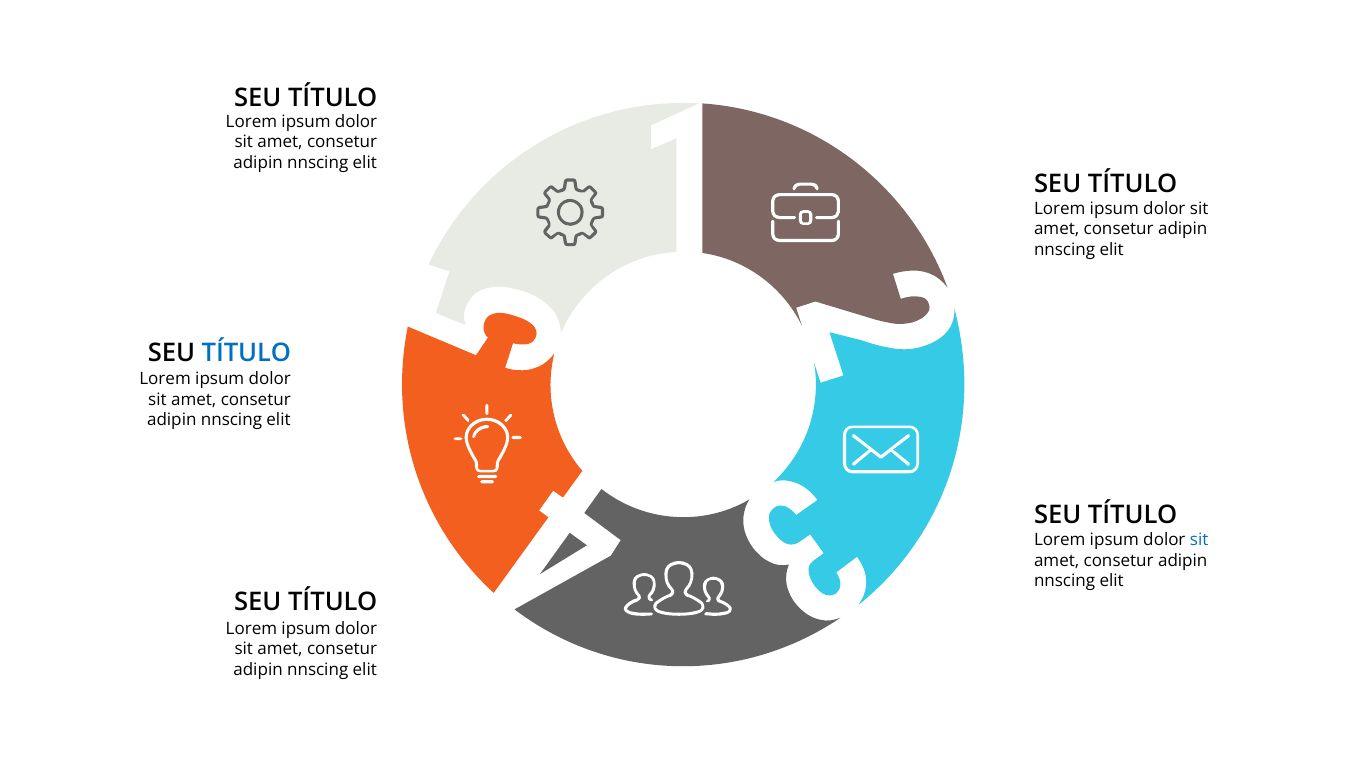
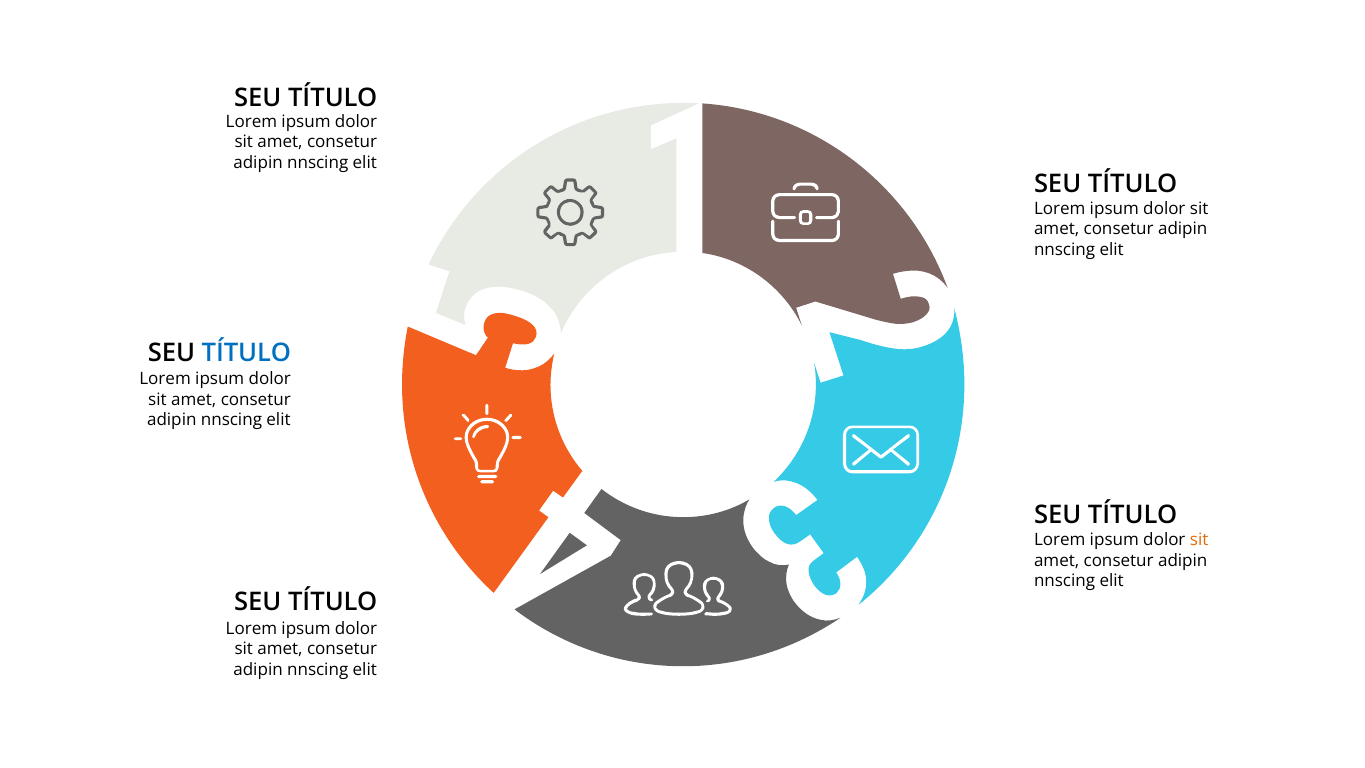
sit at (1199, 540) colour: blue -> orange
